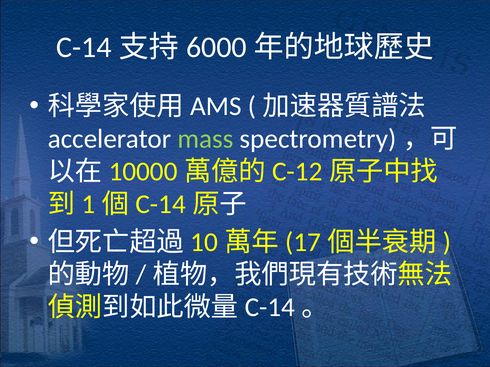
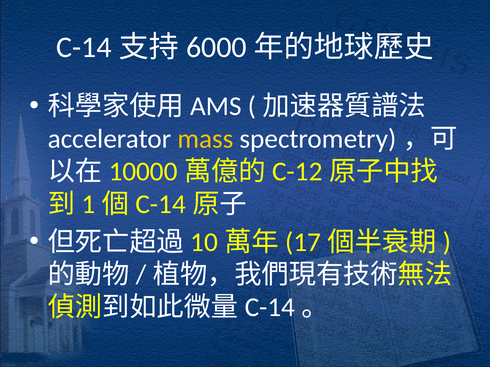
mass colour: light green -> yellow
